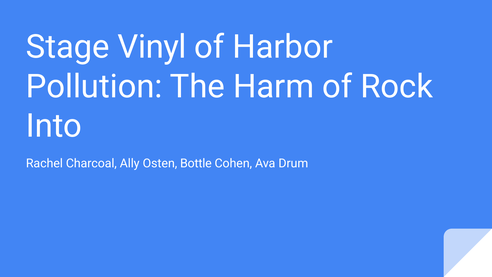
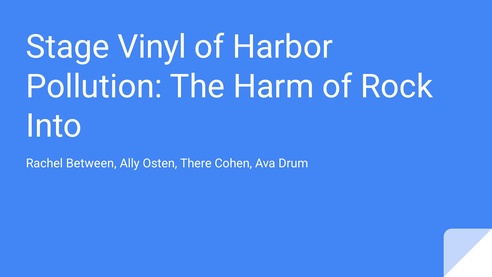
Charcoal: Charcoal -> Between
Bottle: Bottle -> There
